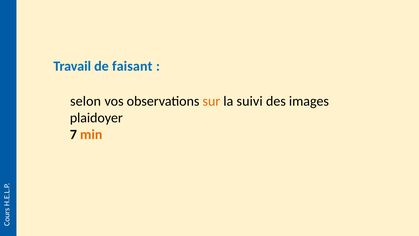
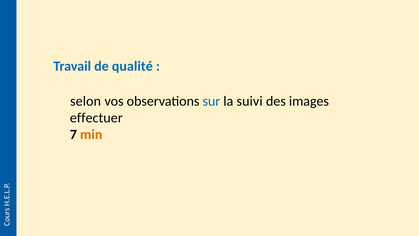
faisant: faisant -> qualité
sur colour: orange -> blue
plaidoyer: plaidoyer -> effectuer
